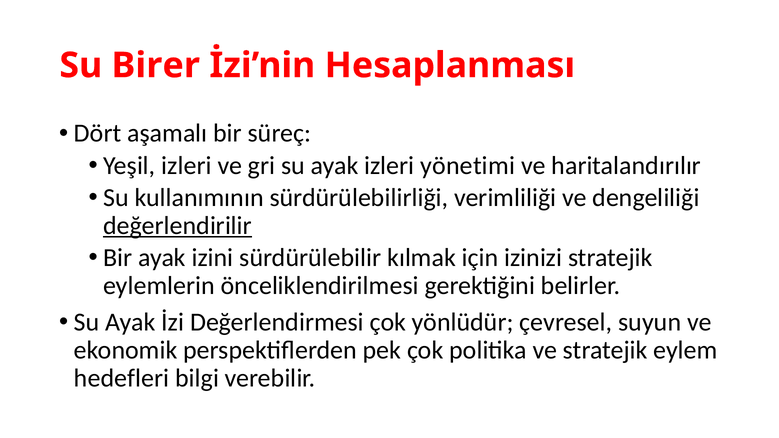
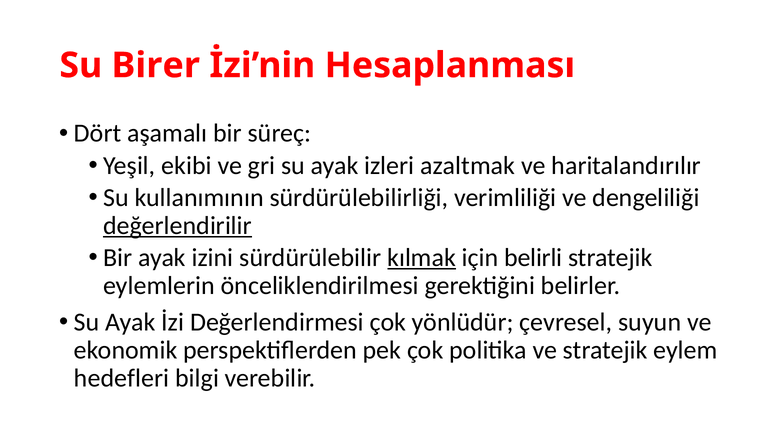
Yeşil izleri: izleri -> ekibi
yönetimi: yönetimi -> azaltmak
kılmak underline: none -> present
izinizi: izinizi -> belirli
